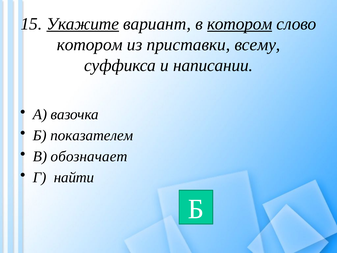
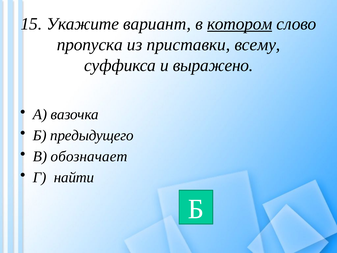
Укажите underline: present -> none
котором at (90, 45): котором -> пропуска
написании: написании -> выражено
показателем: показателем -> предыдущего
